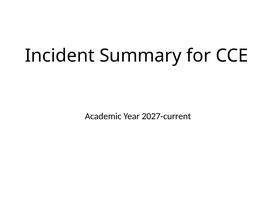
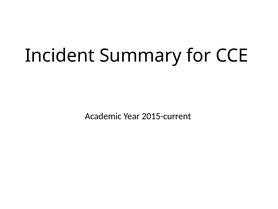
2027-current: 2027-current -> 2015-current
